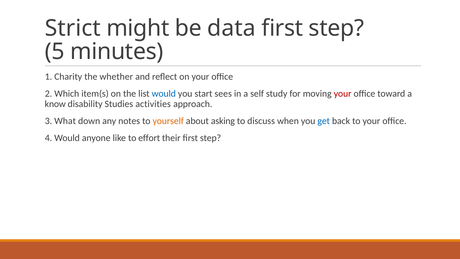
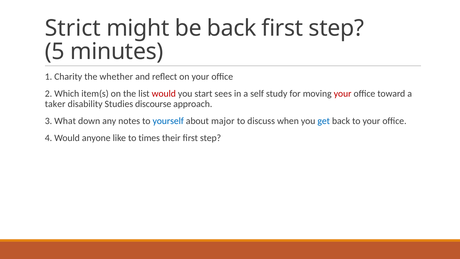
be data: data -> back
would at (164, 94) colour: blue -> red
know: know -> taker
activities: activities -> discourse
yourself colour: orange -> blue
asking: asking -> major
effort: effort -> times
